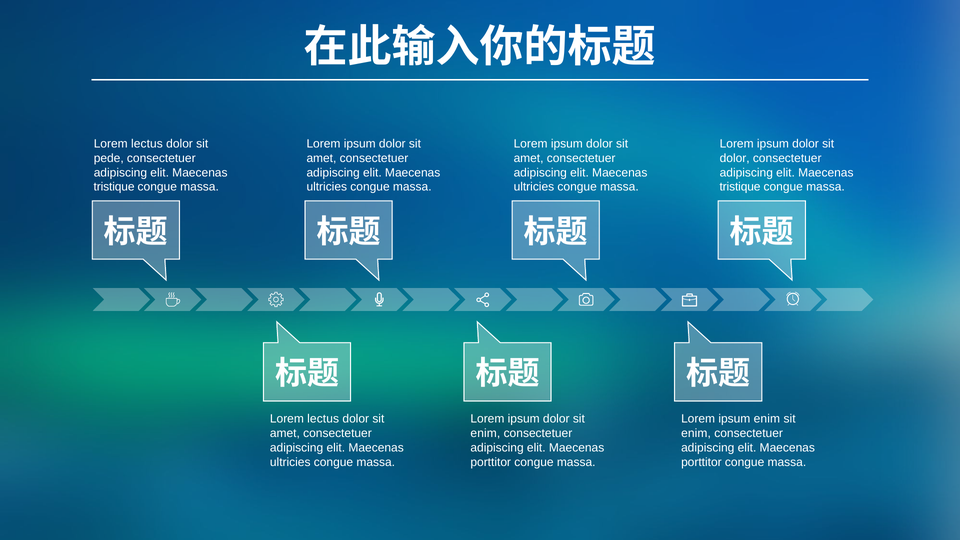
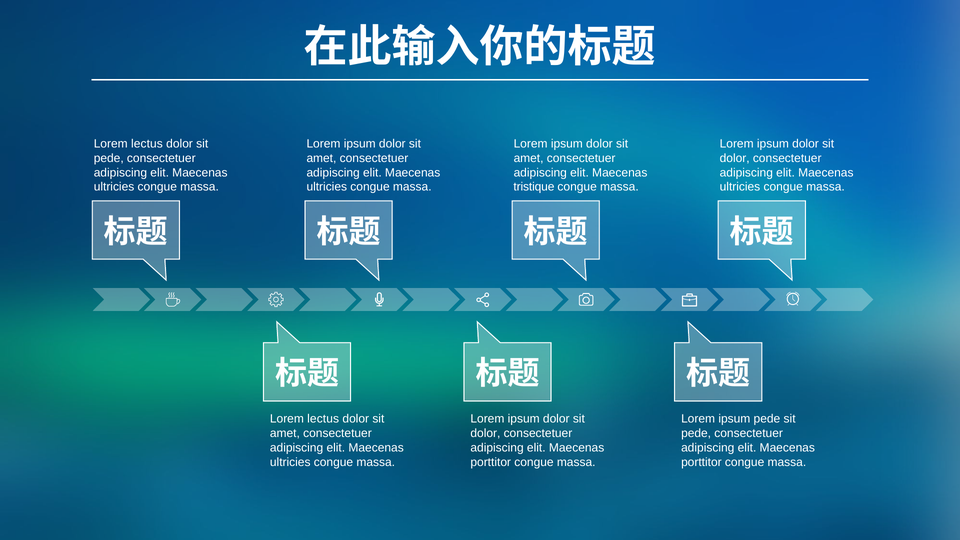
tristique at (114, 187): tristique -> ultricies
ultricies at (534, 187): ultricies -> tristique
tristique at (740, 187): tristique -> ultricies
ipsum enim: enim -> pede
enim at (485, 433): enim -> dolor
enim at (696, 433): enim -> pede
